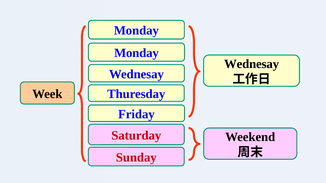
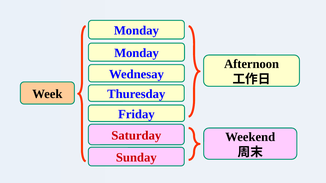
Wednesay at (252, 64): Wednesay -> Afternoon
